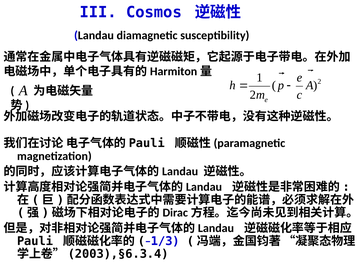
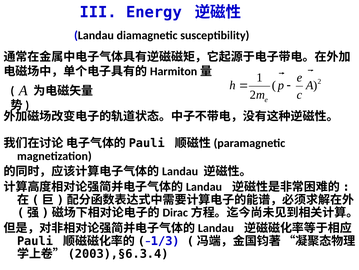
Cosmos: Cosmos -> Energy
